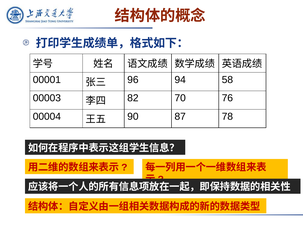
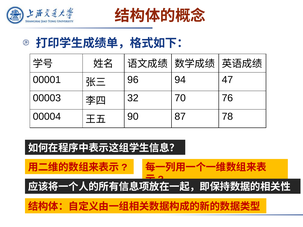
58: 58 -> 47
82: 82 -> 32
